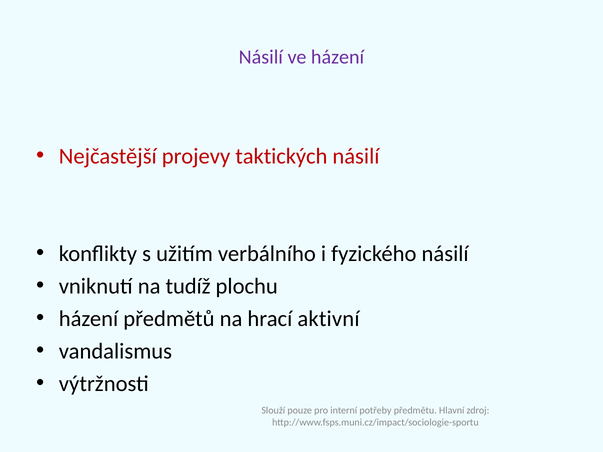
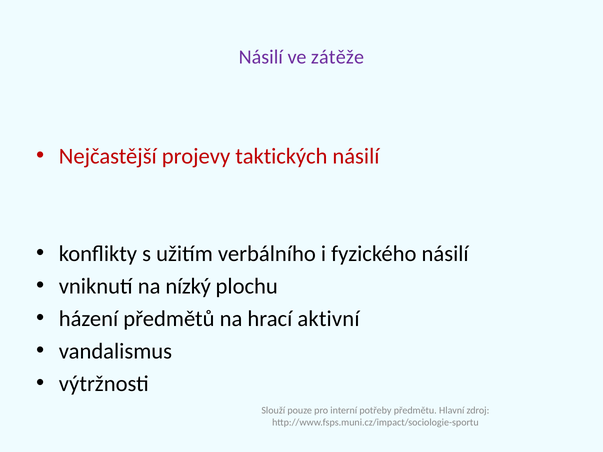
ve házení: házení -> zátěže
tudíž: tudíž -> nízký
